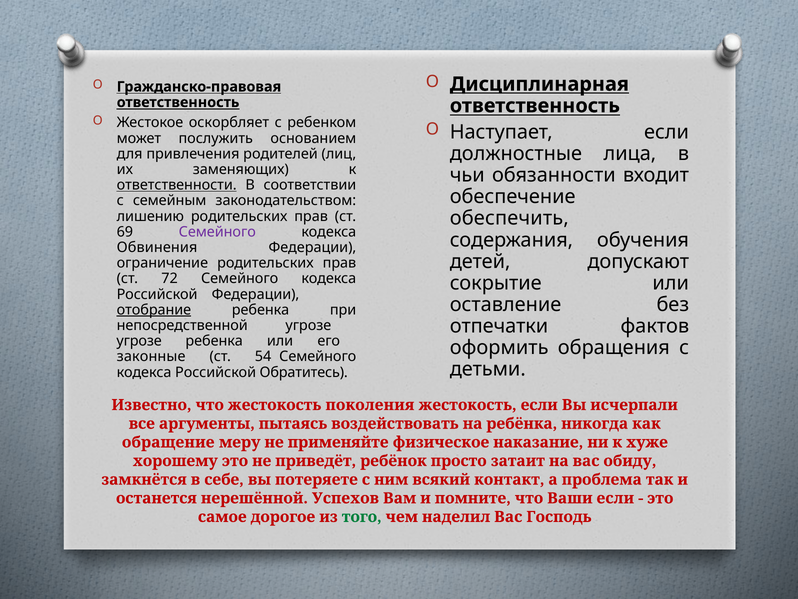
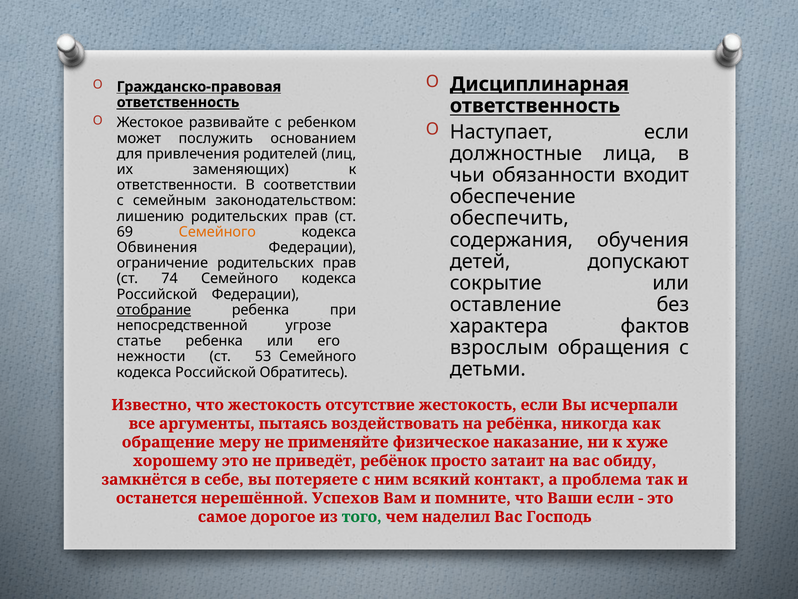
оскорбляет: оскорбляет -> развивайте
ответственности underline: present -> none
Семейного at (217, 232) colour: purple -> orange
72: 72 -> 74
отпечатки: отпечатки -> характера
угрозе at (139, 341): угрозе -> статье
оформить: оформить -> взрослым
законные: законные -> нежности
54: 54 -> 53
поколения: поколения -> отсутствие
